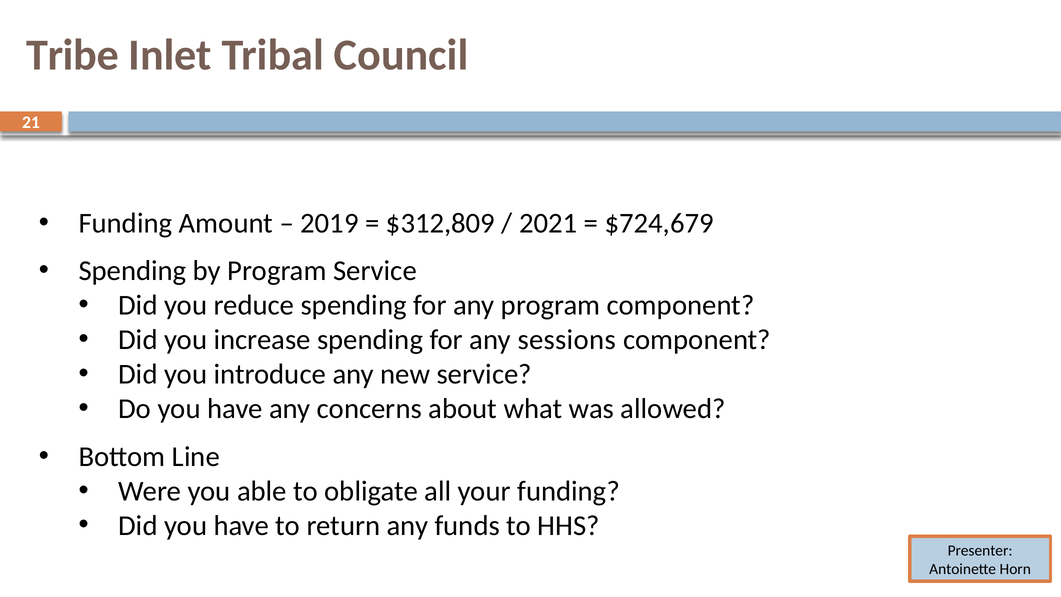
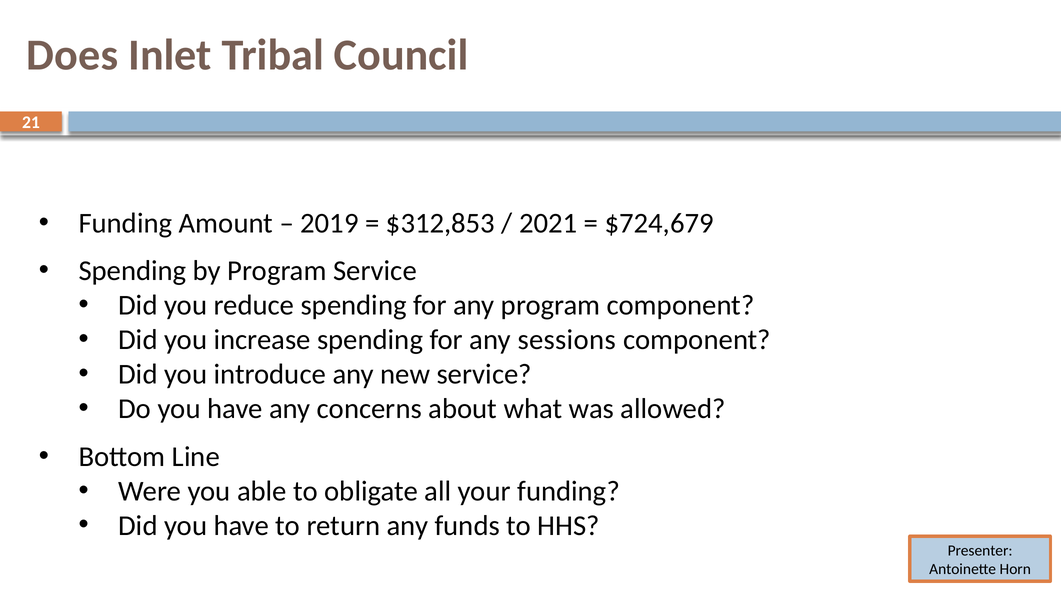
Tribe: Tribe -> Does
$312,809: $312,809 -> $312,853
